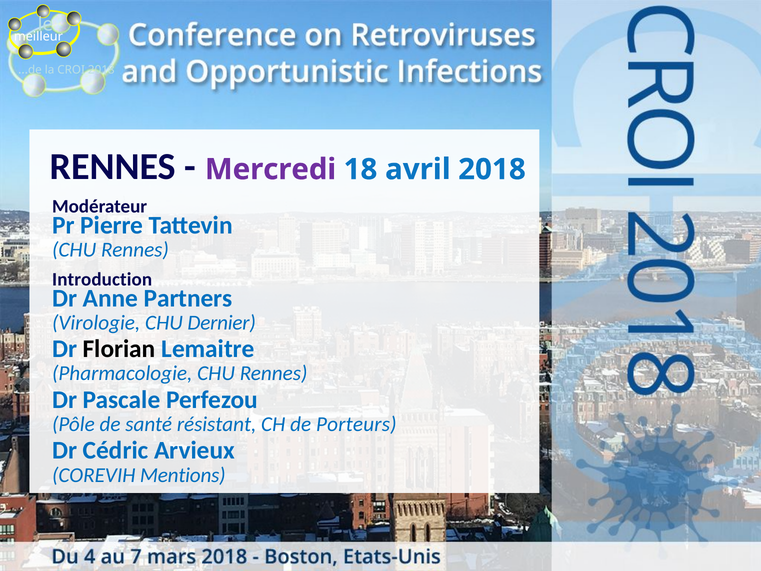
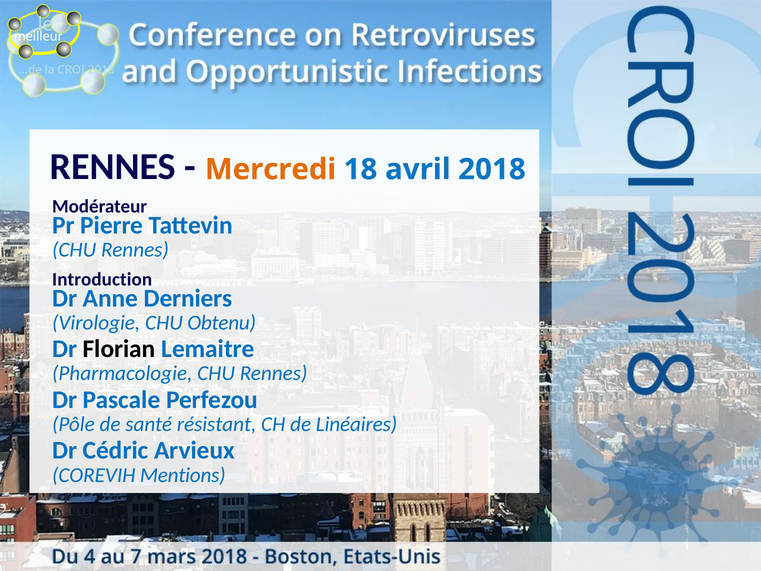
Mercredi colour: purple -> orange
Partners: Partners -> Derniers
Dernier: Dernier -> Obtenu
Porteurs: Porteurs -> Linéaires
